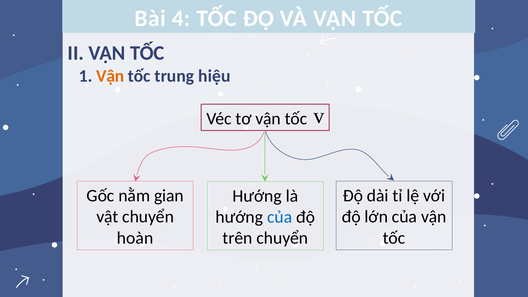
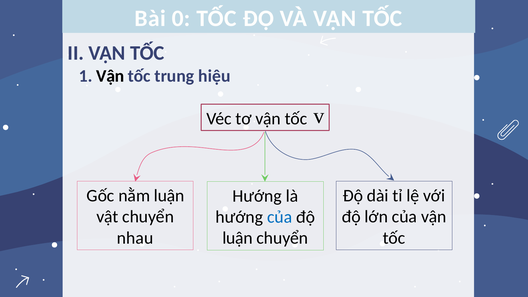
4: 4 -> 0
Vận at (110, 76) colour: orange -> black
nằm gian: gian -> luận
hoàn: hoàn -> nhau
trên at (238, 238): trên -> luận
